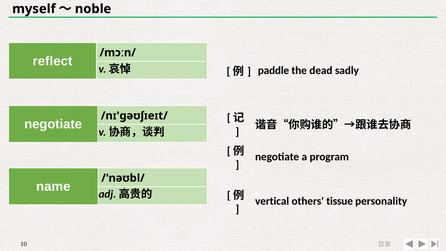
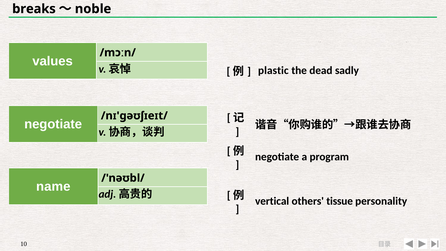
myself: myself -> breaks
reflect: reflect -> values
paddle: paddle -> plastic
